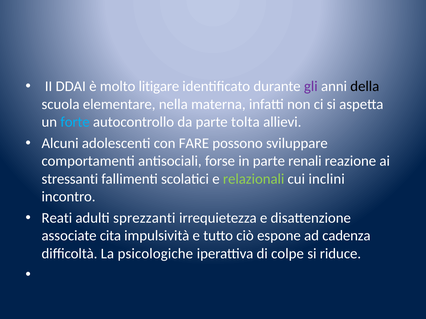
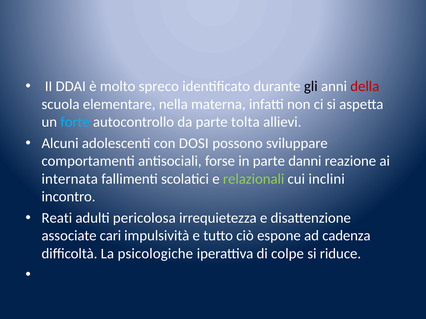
litigare: litigare -> spreco
gli colour: purple -> black
della colour: black -> red
FARE: FARE -> DOSI
renali: renali -> danni
stressanti: stressanti -> internata
sprezzanti: sprezzanti -> pericolosa
cita: cita -> cari
